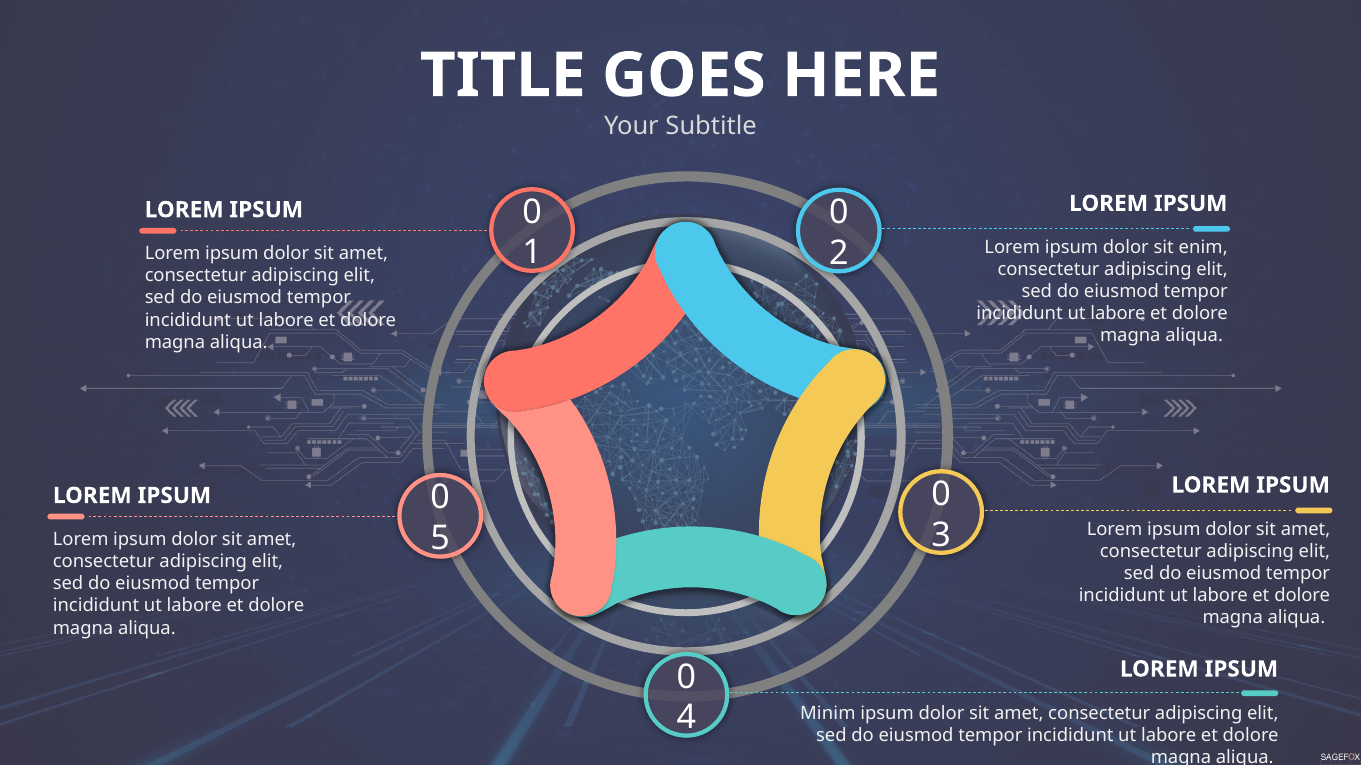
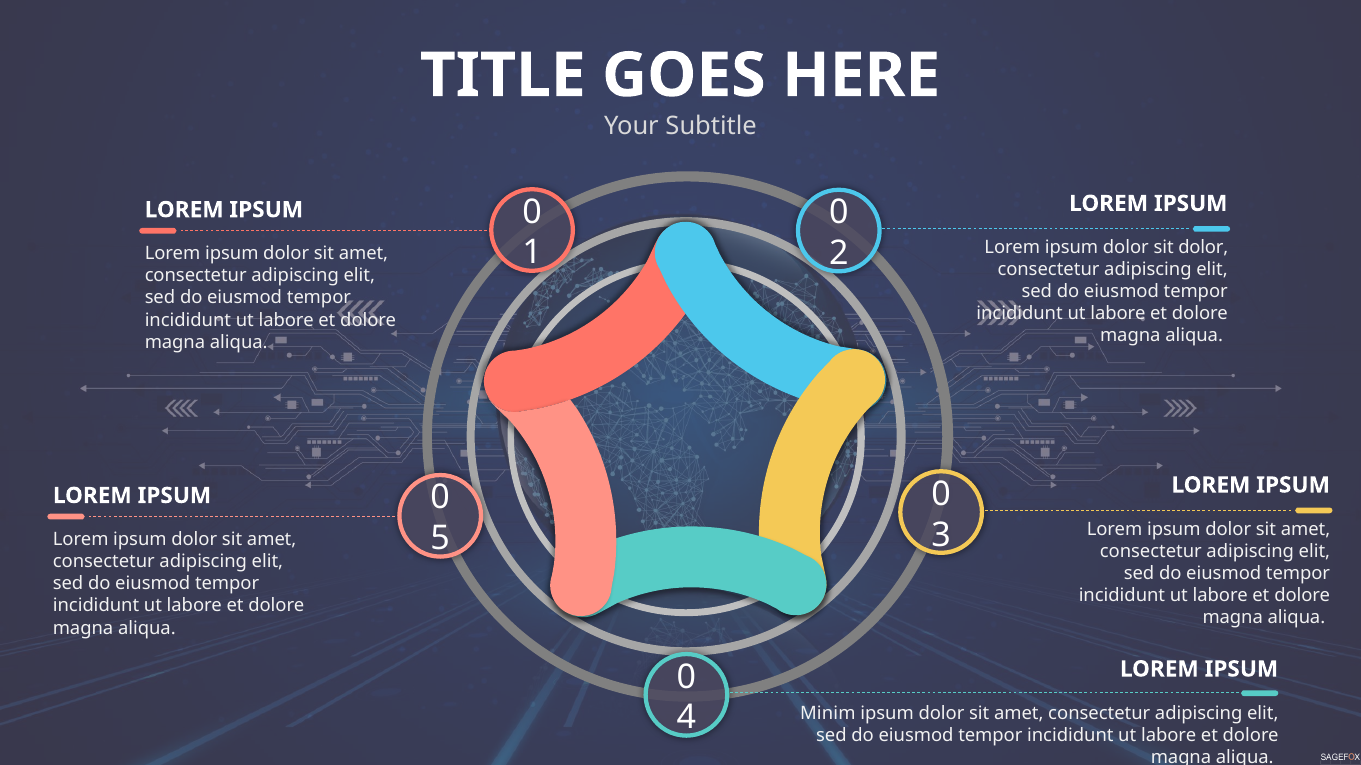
sit enim: enim -> dolor
